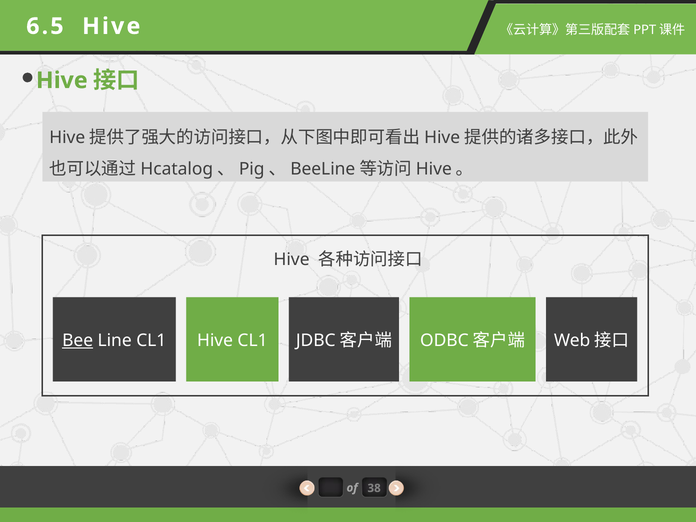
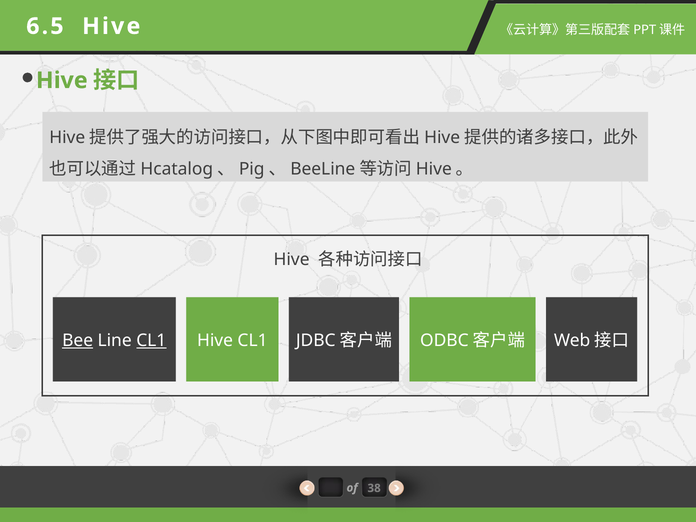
CL1 at (151, 341) underline: none -> present
